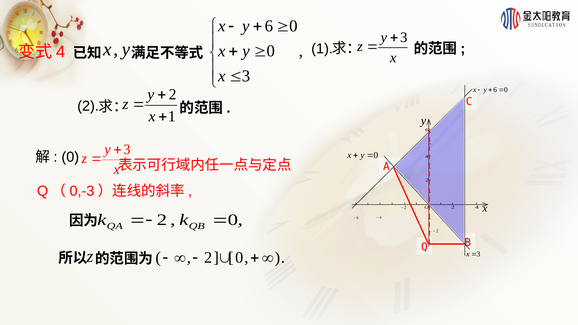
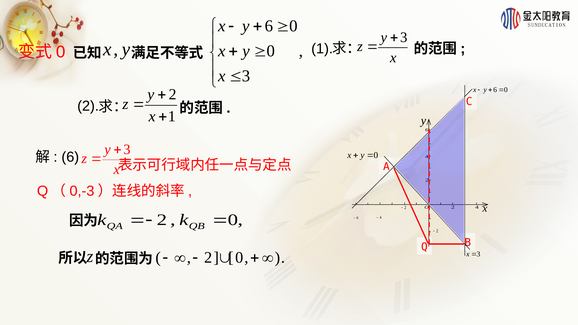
4 at (61, 52): 4 -> 0
0 at (70, 157): 0 -> 6
